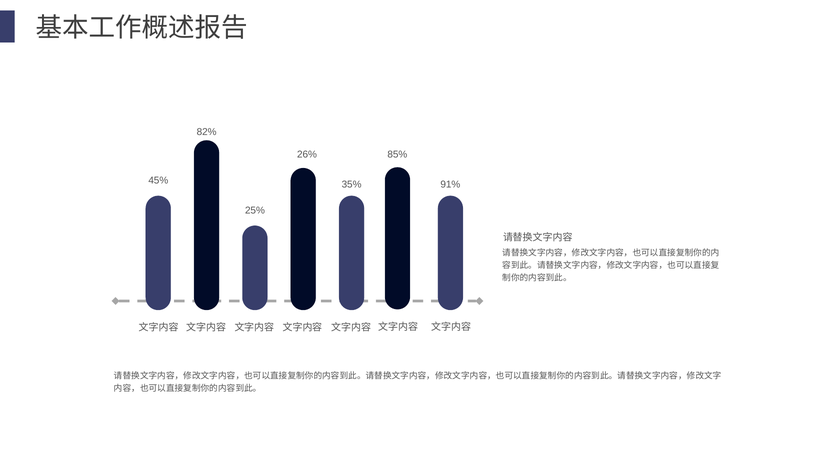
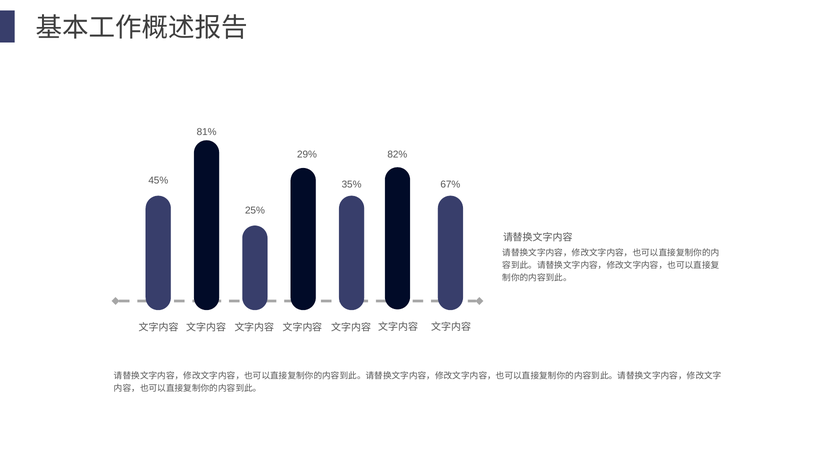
82%: 82% -> 81%
85%: 85% -> 82%
26%: 26% -> 29%
91%: 91% -> 67%
